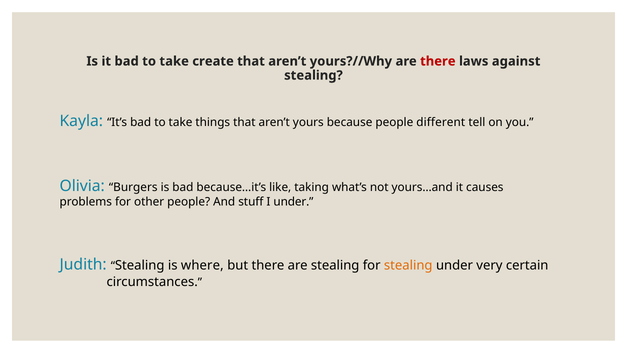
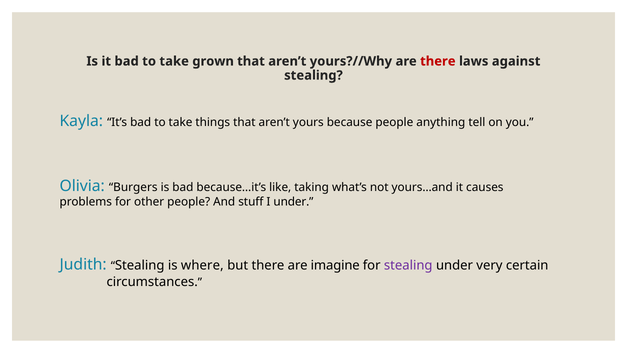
create: create -> grown
different: different -> anything
are stealing: stealing -> imagine
stealing at (408, 265) colour: orange -> purple
